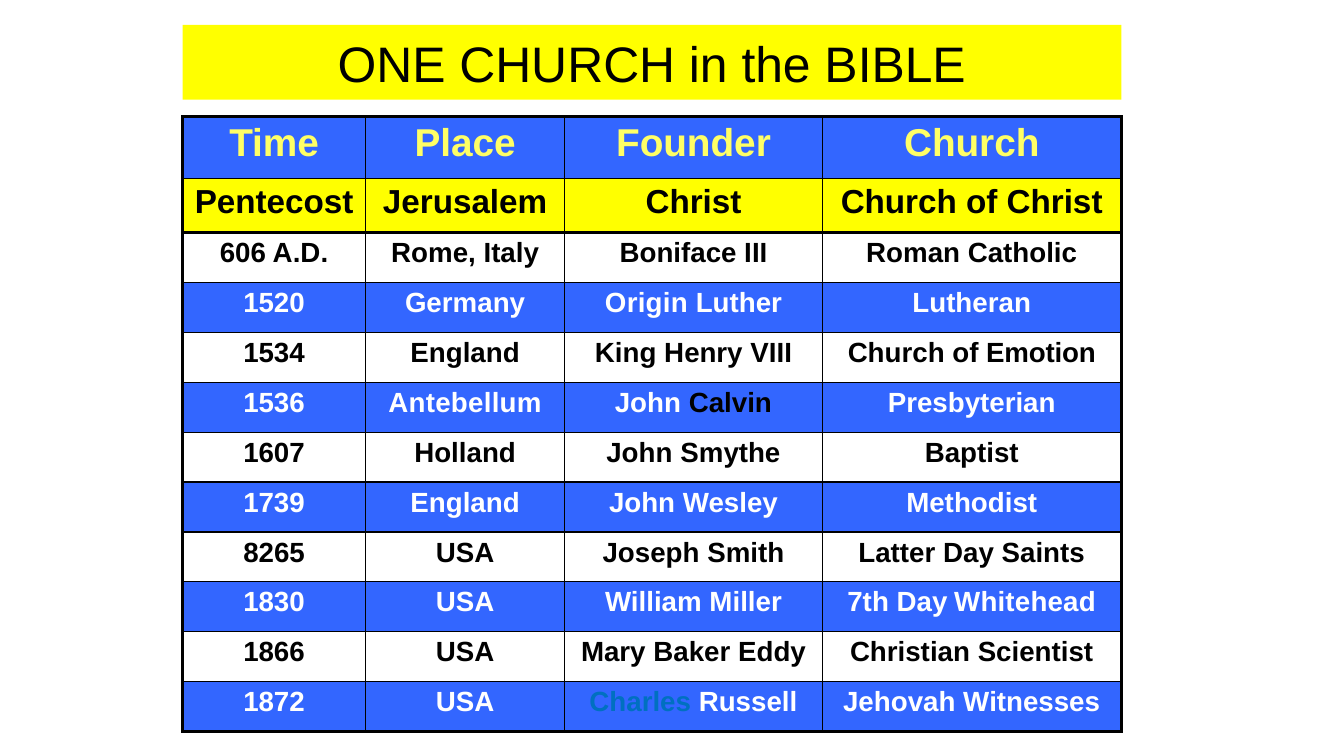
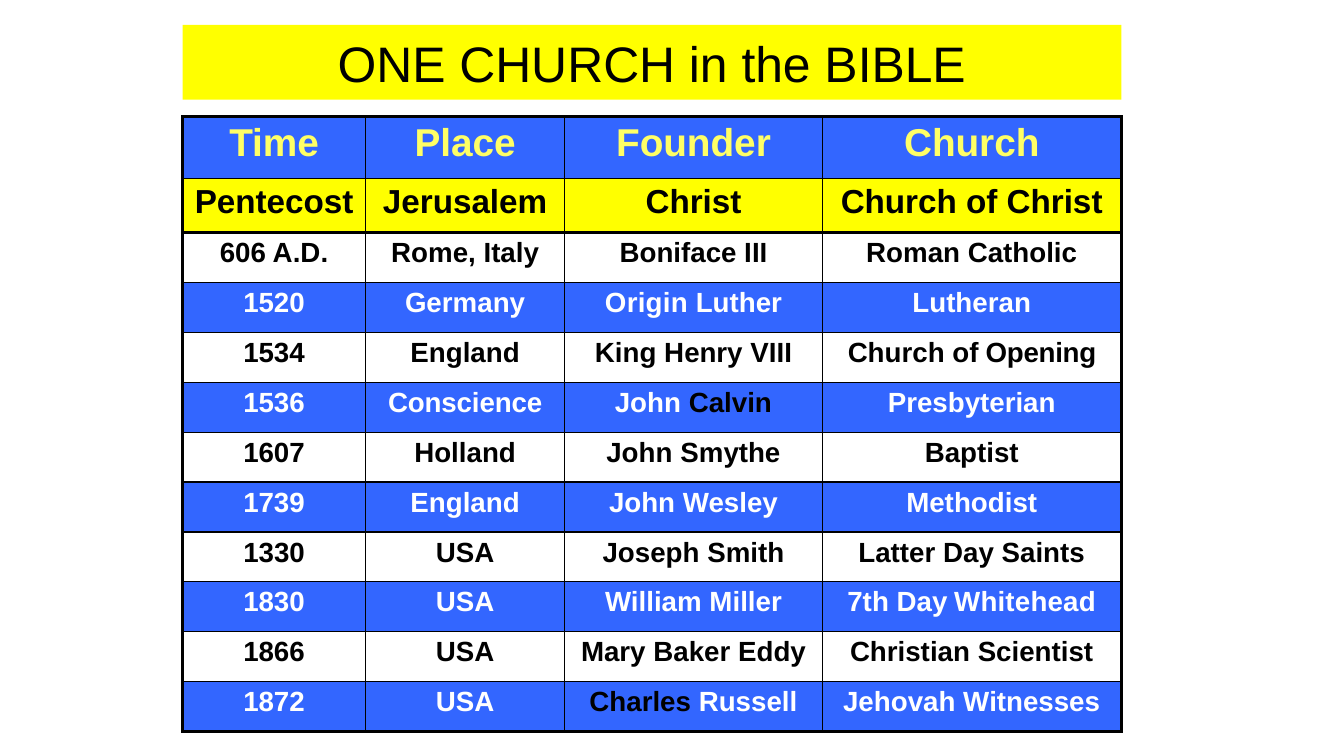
Emotion: Emotion -> Opening
Antebellum: Antebellum -> Conscience
8265: 8265 -> 1330
Charles colour: blue -> black
